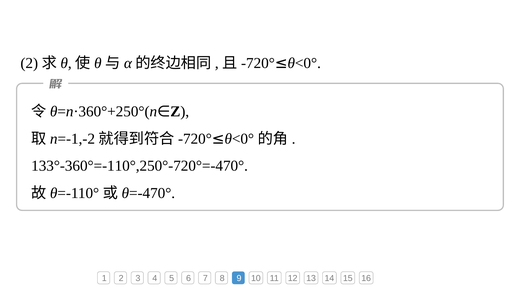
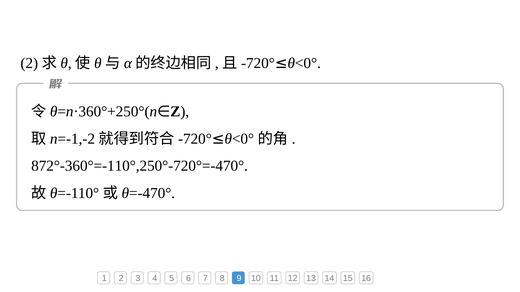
133°-360°=-110°,250°-720°=-470°: 133°-360°=-110°,250°-720°=-470° -> 872°-360°=-110°,250°-720°=-470°
